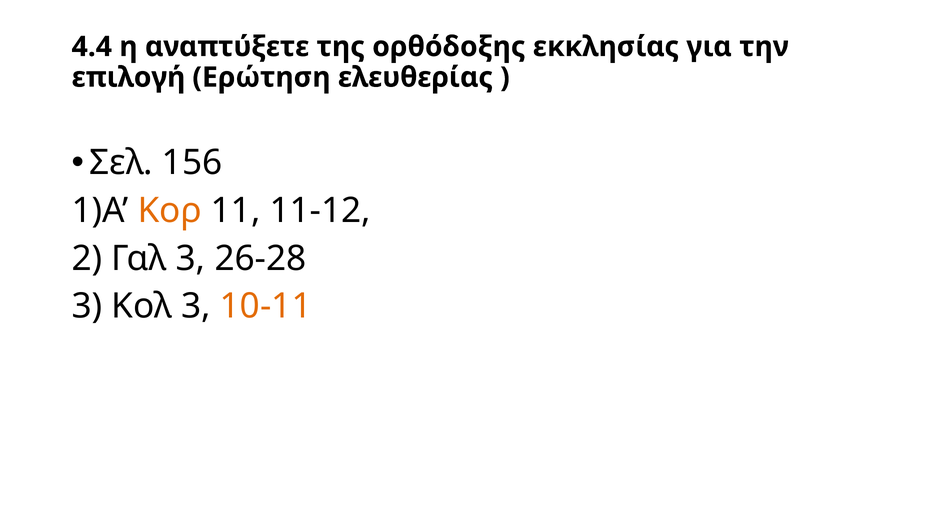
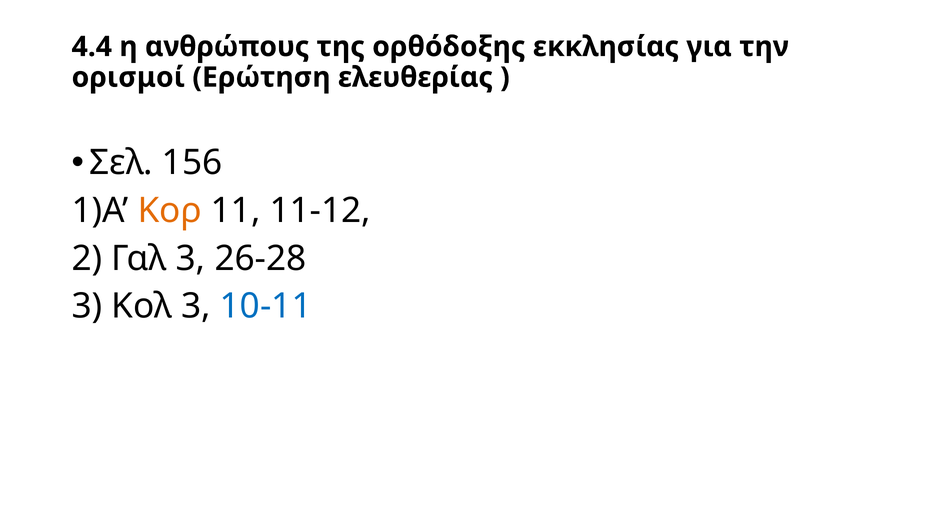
αναπτύξετε: αναπτύξετε -> ανθρώπους
επιλογή: επιλογή -> ορισμοί
10-11 colour: orange -> blue
